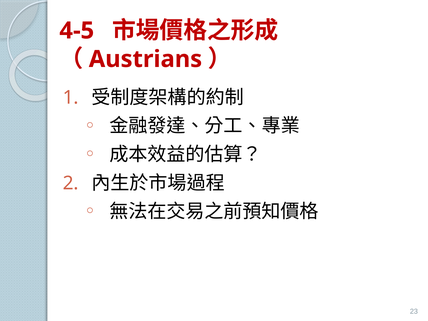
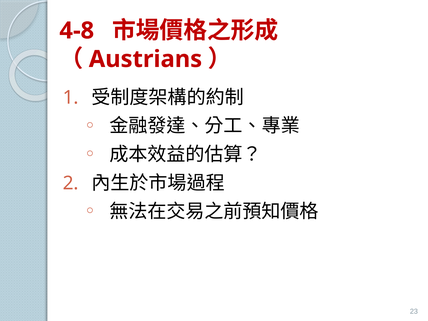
4-5: 4-5 -> 4-8
